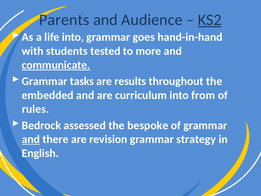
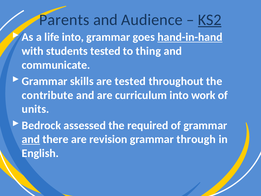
hand-in-hand underline: none -> present
more: more -> thing
communicate underline: present -> none
tasks: tasks -> skills
are results: results -> tested
embedded: embedded -> contribute
from: from -> work
rules: rules -> units
bespoke: bespoke -> required
strategy: strategy -> through
